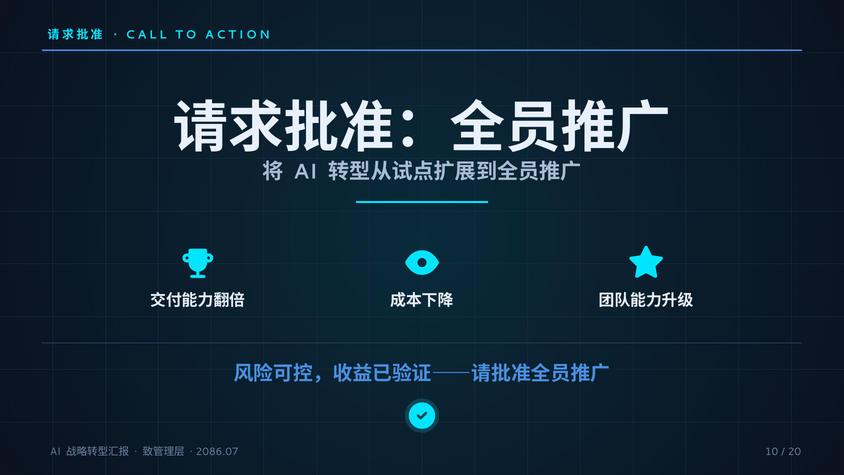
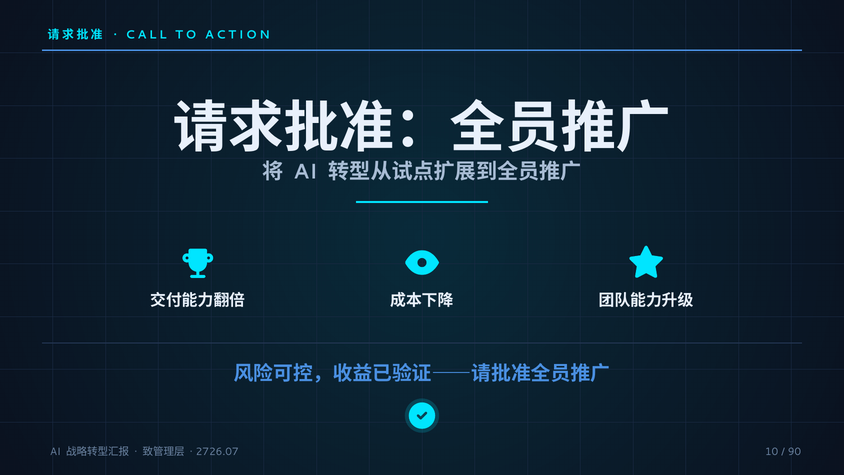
2086.07: 2086.07 -> 2726.07
20: 20 -> 90
